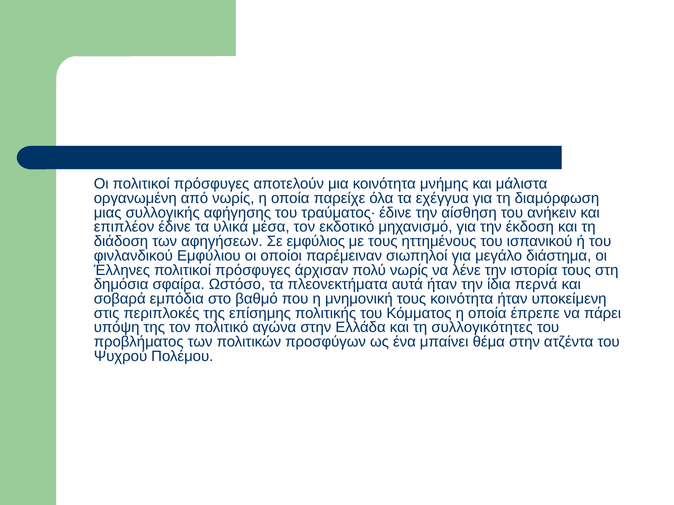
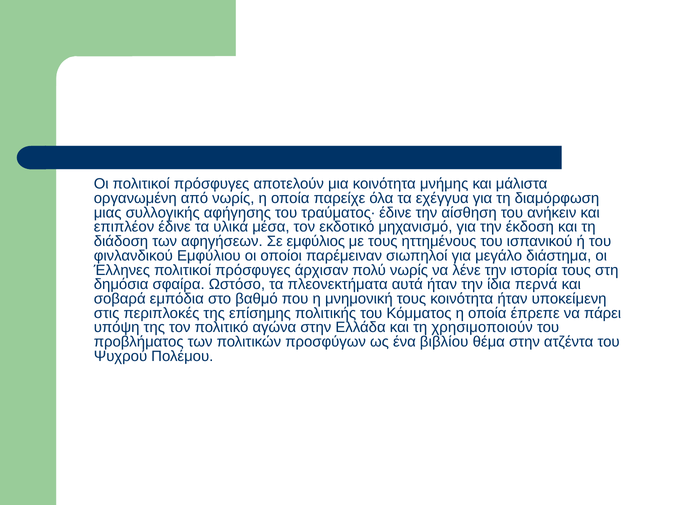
συλλογικότητες: συλλογικότητες -> χρησιμοποιούν
μπαίνει: μπαίνει -> βιβλίου
